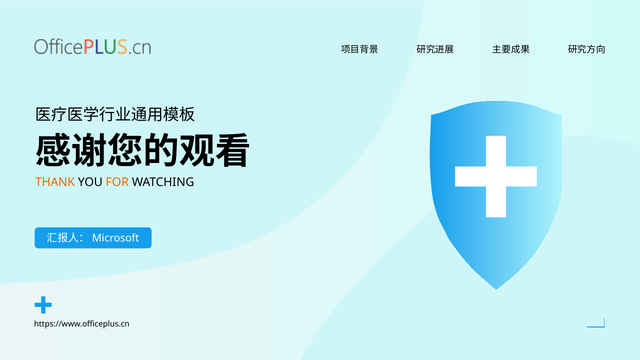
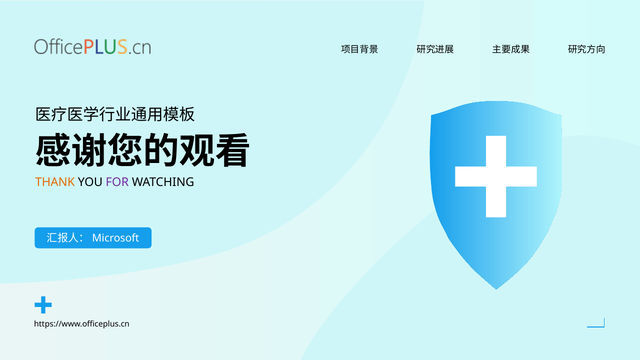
FOR colour: orange -> purple
